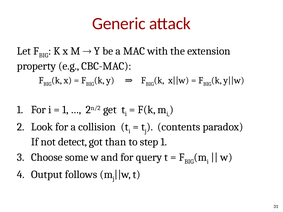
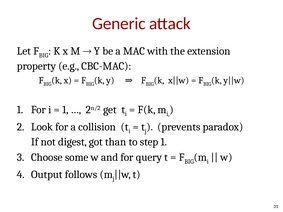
contents: contents -> prevents
detect: detect -> digest
